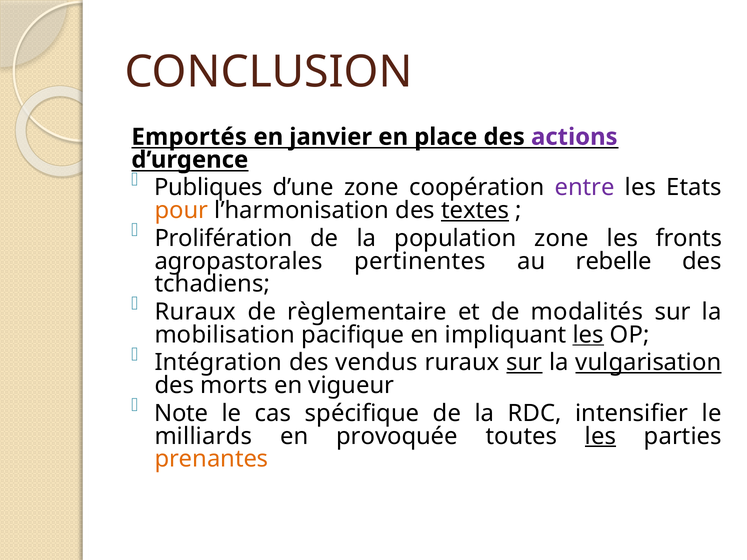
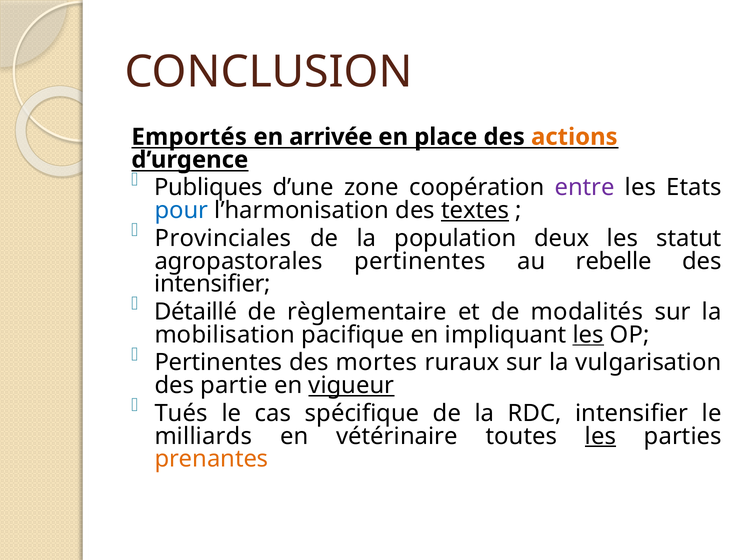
janvier: janvier -> arrivée
actions colour: purple -> orange
pour colour: orange -> blue
Prolifération: Prolifération -> Provinciales
population zone: zone -> deux
fronts: fronts -> statut
tchadiens at (212, 284): tchadiens -> intensifier
Ruraux at (195, 312): Ruraux -> Détaillé
Intégration at (218, 363): Intégration -> Pertinentes
vendus: vendus -> mortes
sur at (524, 363) underline: present -> none
vulgarisation underline: present -> none
morts: morts -> partie
vigueur underline: none -> present
Note: Note -> Tués
provoquée: provoquée -> vétérinaire
